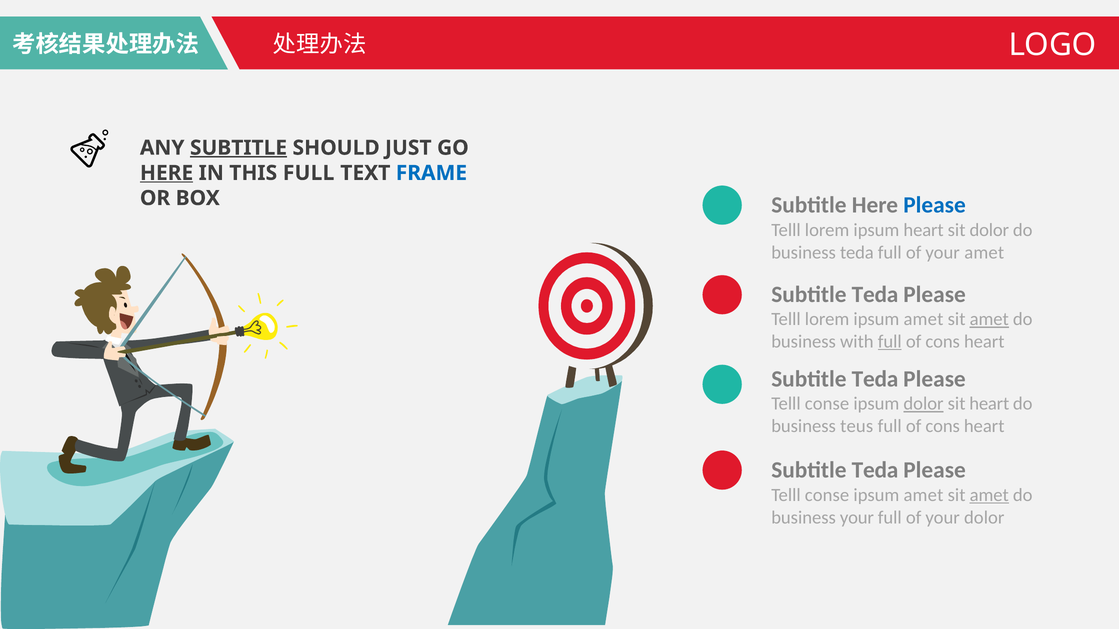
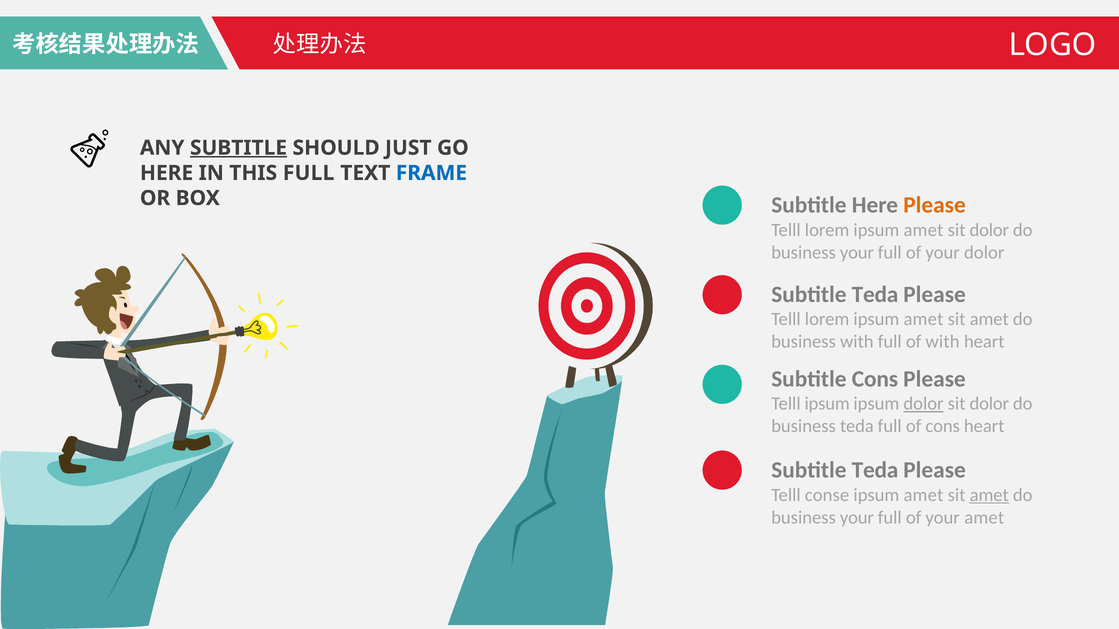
HERE at (167, 173) underline: present -> none
Please at (935, 205) colour: blue -> orange
heart at (924, 230): heart -> amet
teda at (857, 253): teda -> your
your amet: amet -> dolor
amet at (989, 319) underline: present -> none
full at (890, 342) underline: present -> none
cons at (943, 342): cons -> with
Teda at (875, 379): Teda -> Cons
conse at (827, 404): conse -> ipsum
heart at (989, 404): heart -> dolor
business teus: teus -> teda
your dolor: dolor -> amet
